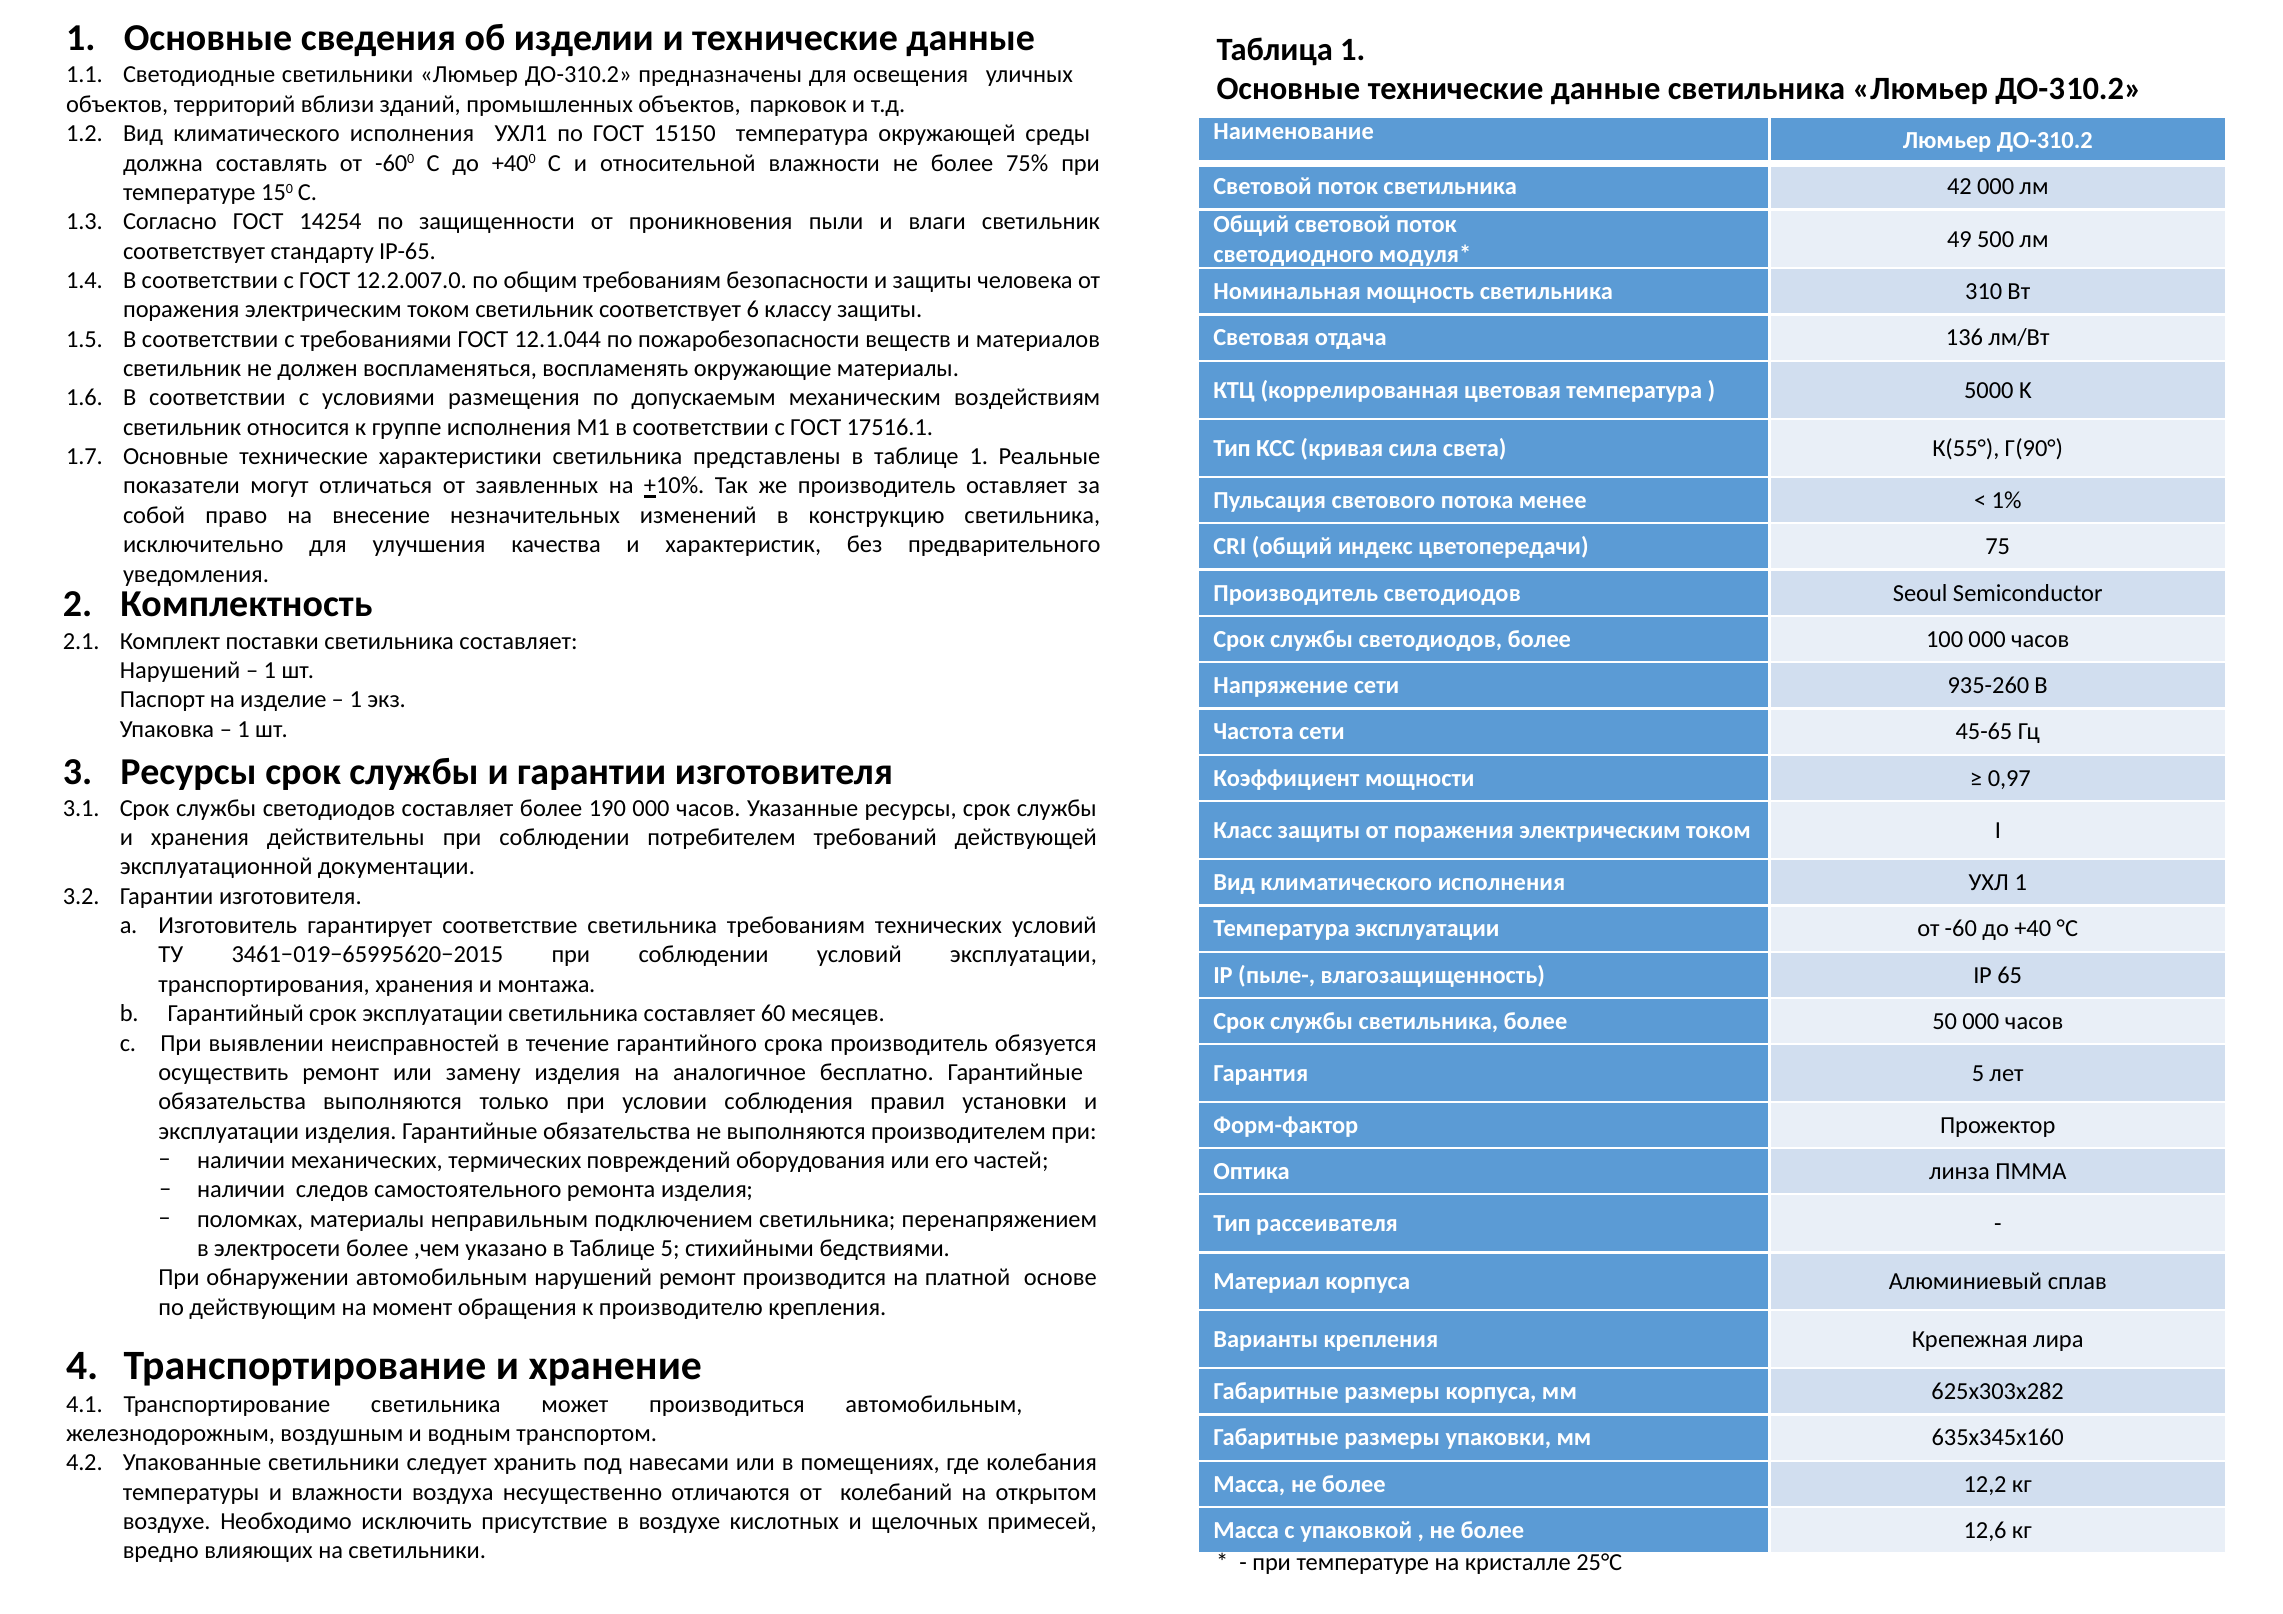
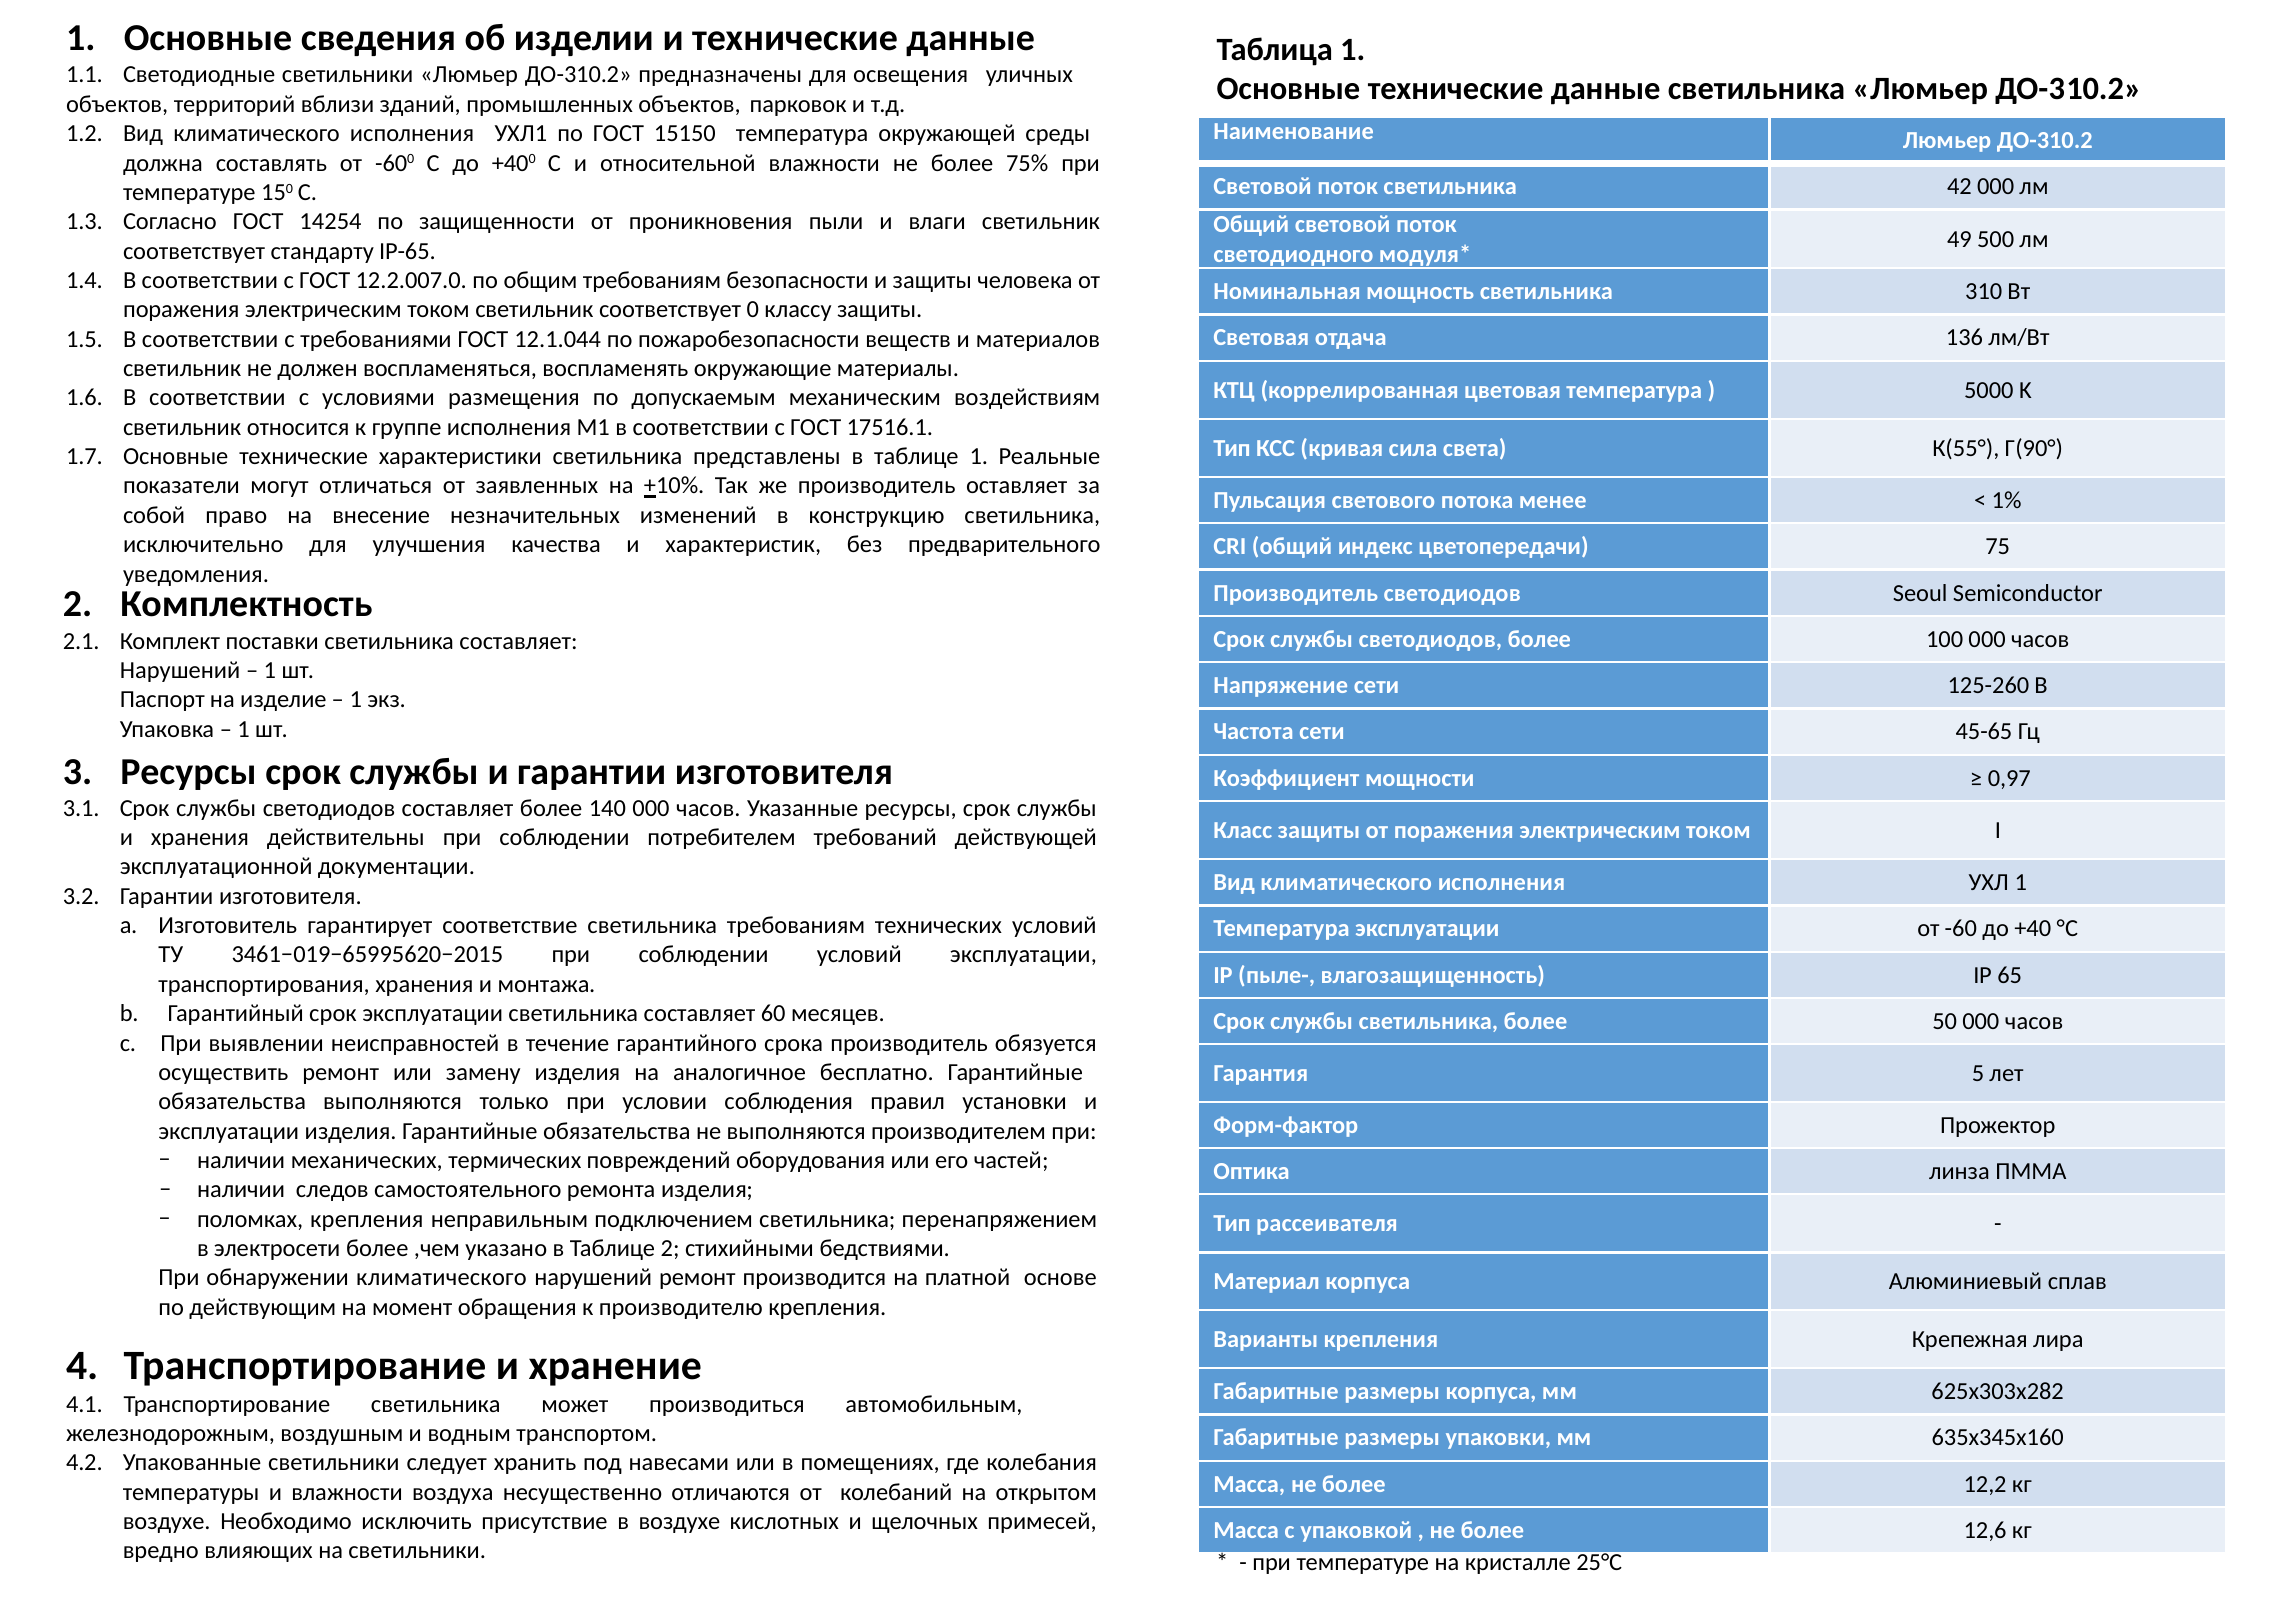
6: 6 -> 0
935-260: 935-260 -> 125-260
190: 190 -> 140
поломках материалы: материалы -> крепления
Таблице 5: 5 -> 2
обнаружении автомобильным: автомобильным -> климатического
